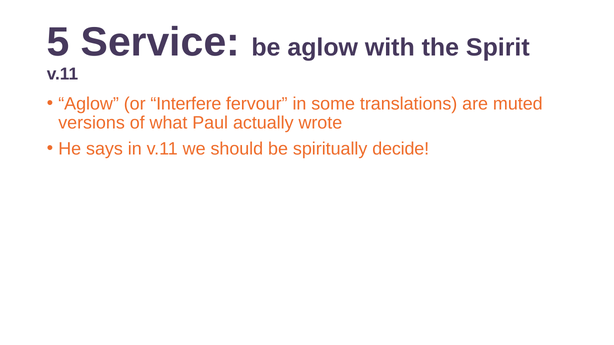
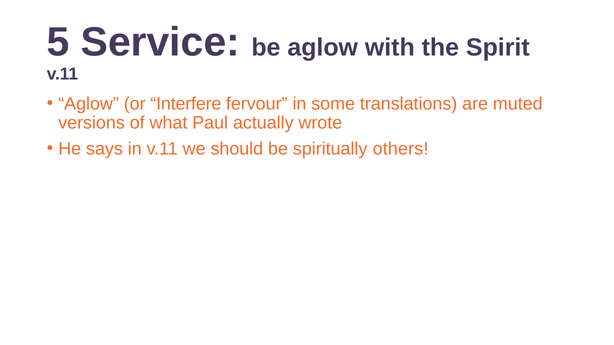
decide: decide -> others
